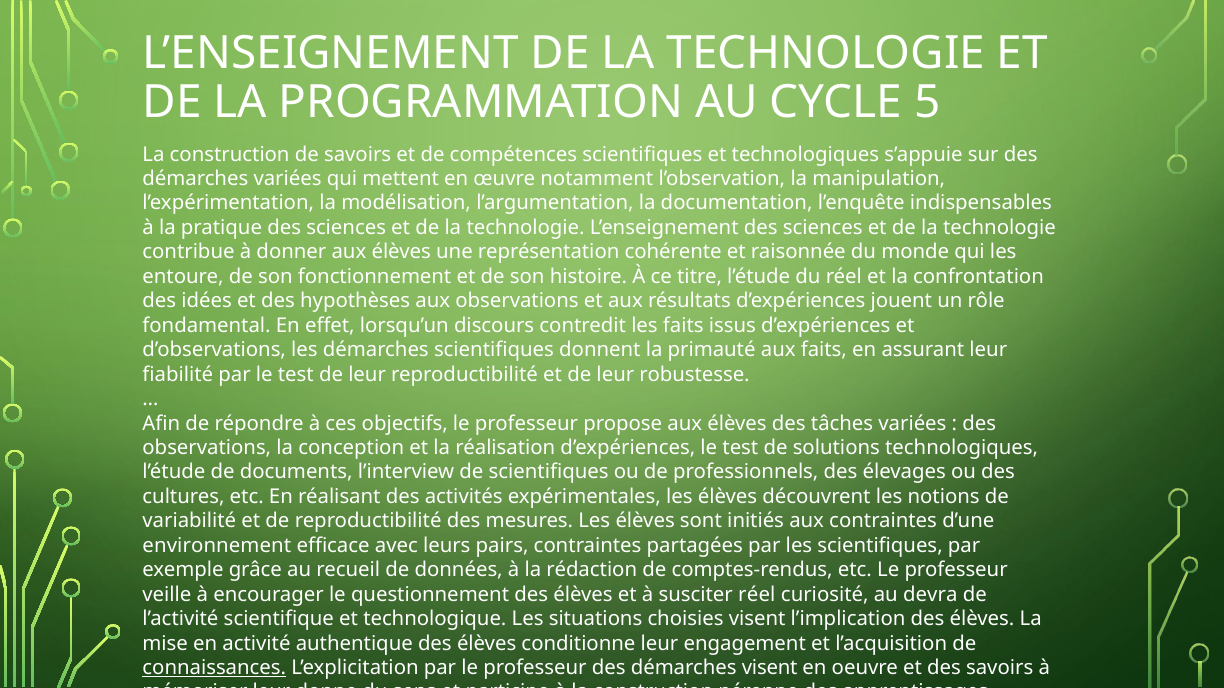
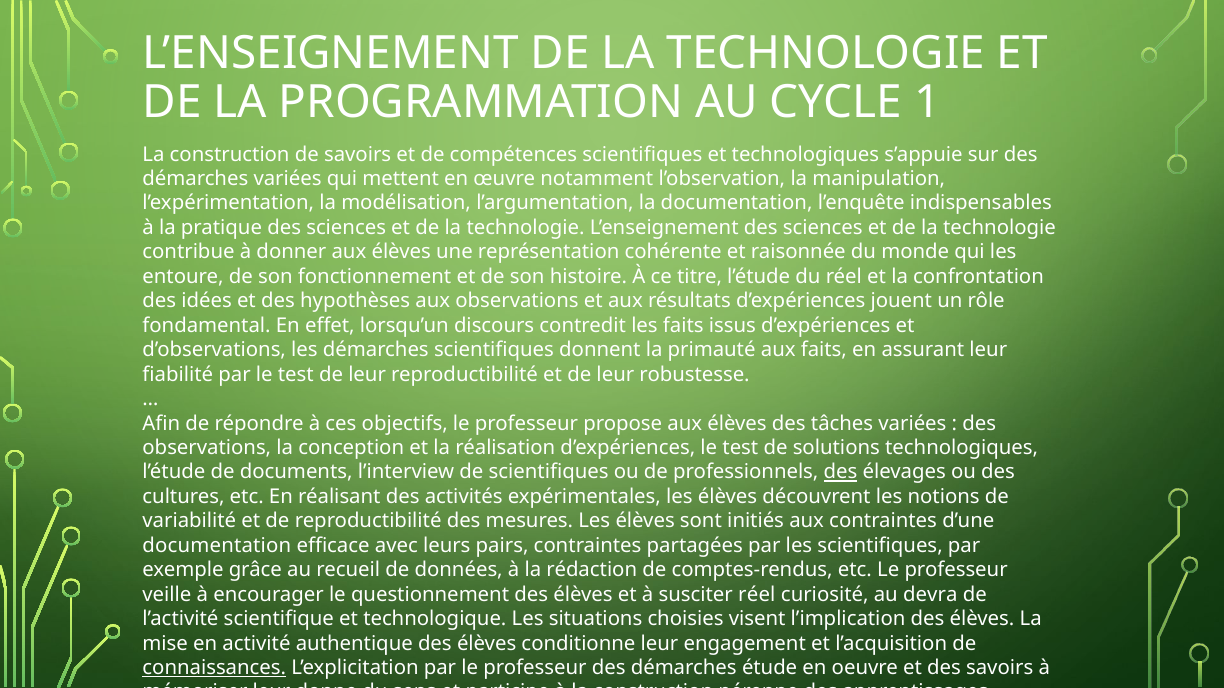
5: 5 -> 1
des at (841, 473) underline: none -> present
environnement at (217, 546): environnement -> documentation
démarches visent: visent -> étude
